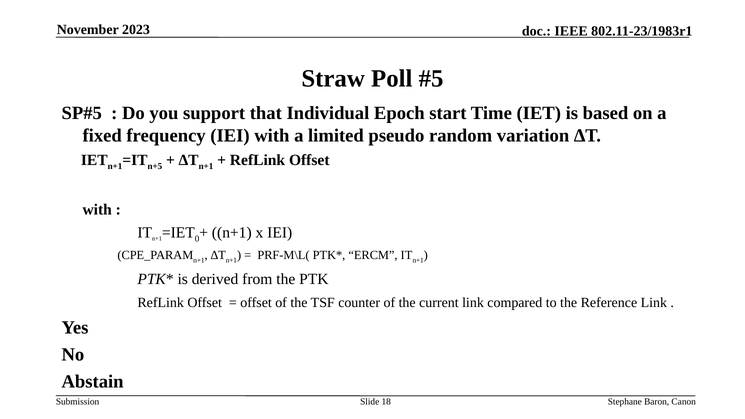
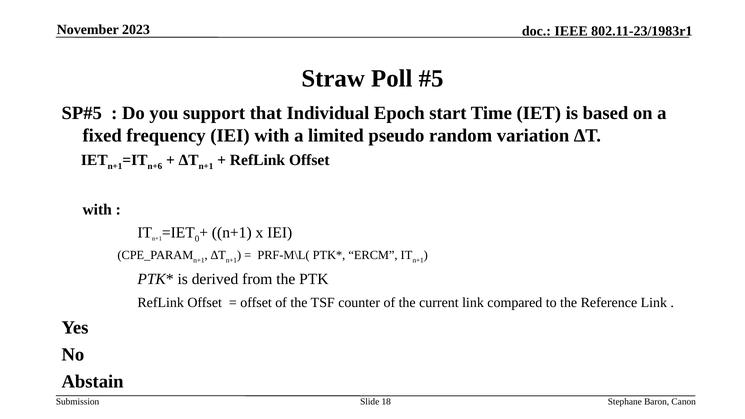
n+5: n+5 -> n+6
